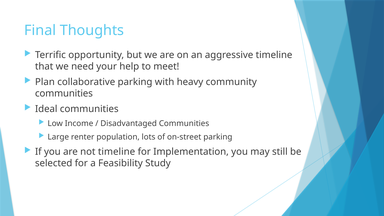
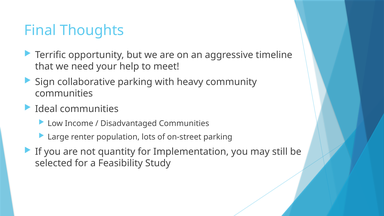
Plan: Plan -> Sign
not timeline: timeline -> quantity
